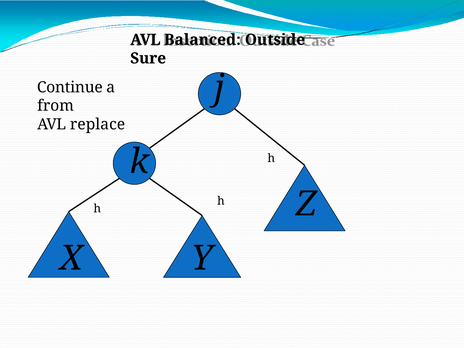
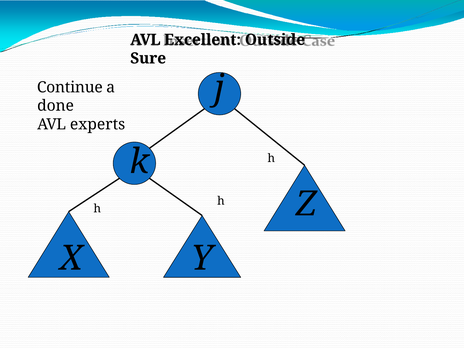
Balanced: Balanced -> Excellent
from: from -> done
replace: replace -> experts
